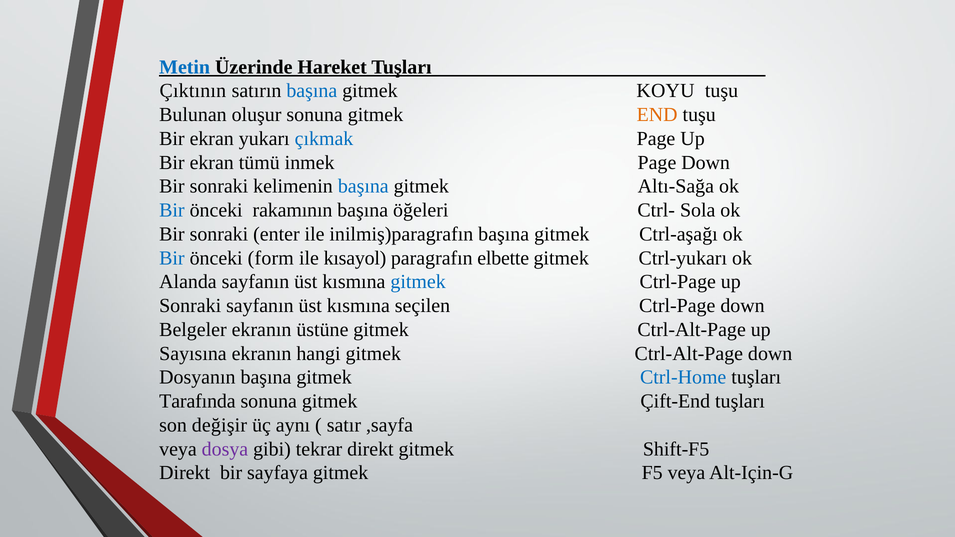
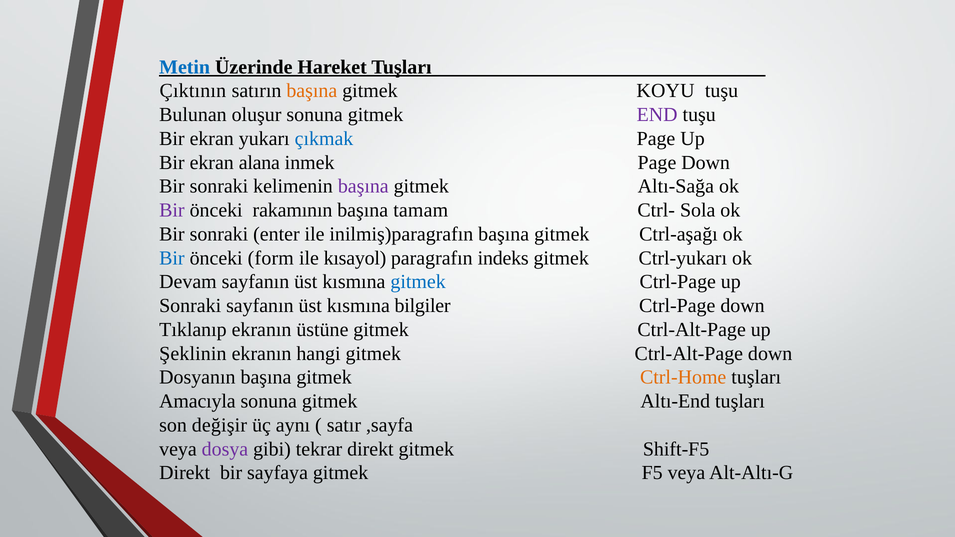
başına at (312, 91) colour: blue -> orange
END colour: orange -> purple
tümü: tümü -> alana
başına at (363, 186) colour: blue -> purple
Bir at (172, 210) colour: blue -> purple
öğeleri: öğeleri -> tamam
elbette: elbette -> indeks
Alanda: Alanda -> Devam
seçilen: seçilen -> bilgiler
Belgeler: Belgeler -> Tıklanıp
Sayısına: Sayısına -> Şeklinin
Ctrl-Home colour: blue -> orange
Tarafında: Tarafında -> Amacıyla
Çift-End: Çift-End -> Altı-End
Alt-Için-G: Alt-Için-G -> Alt-Altı-G
